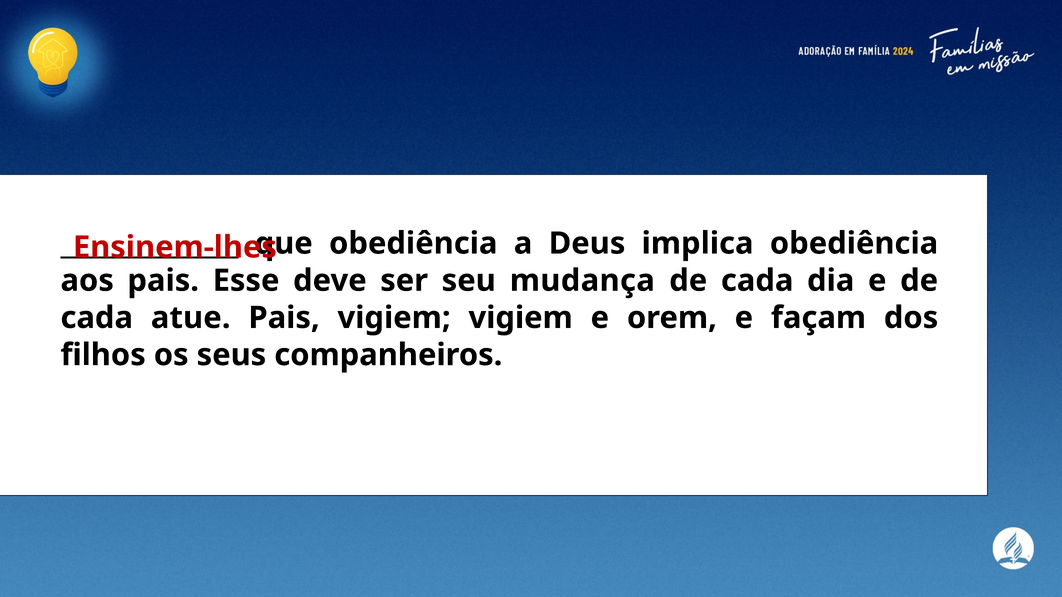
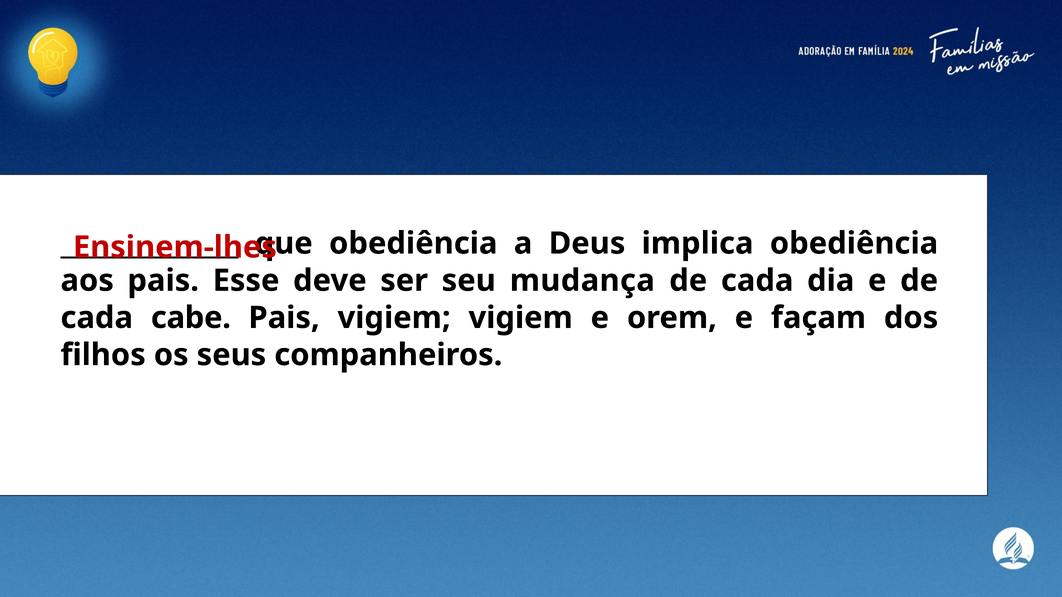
atue: atue -> cabe
